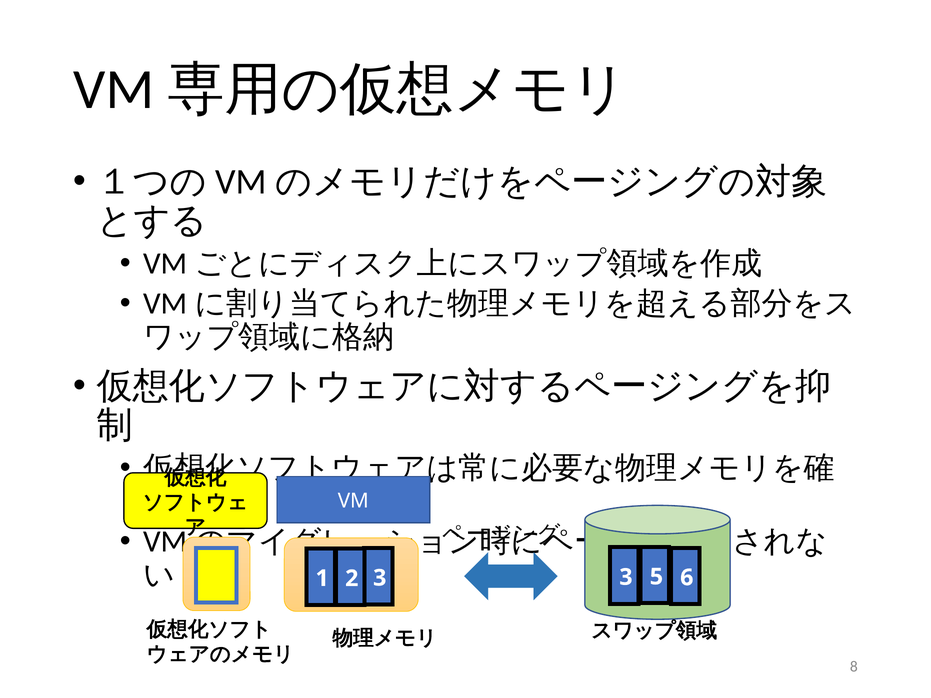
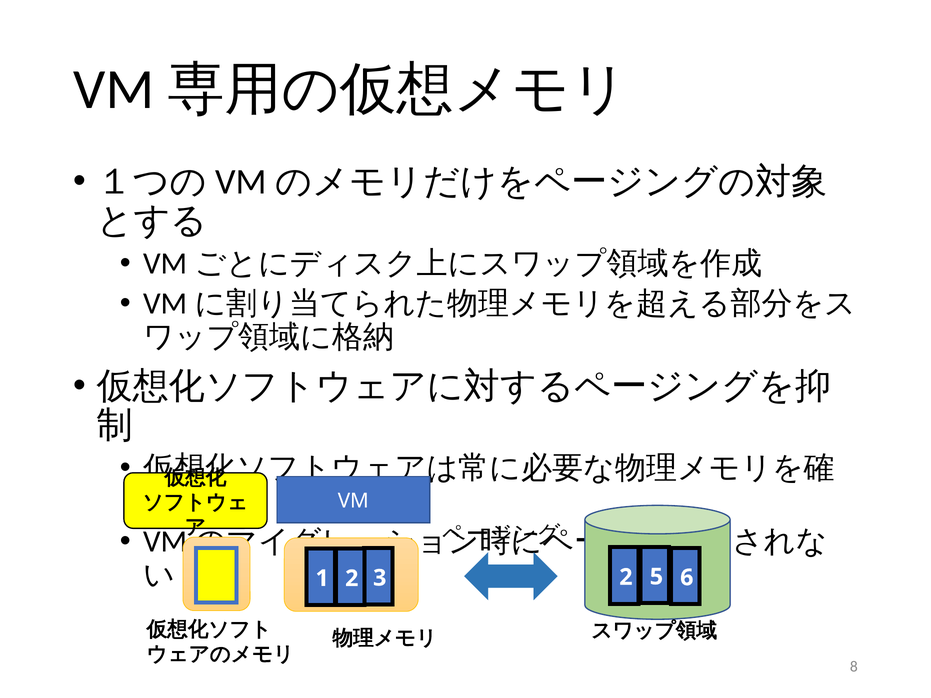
1 3: 3 -> 2
